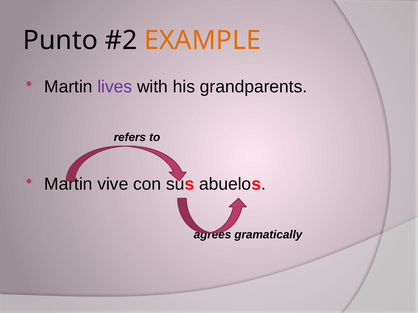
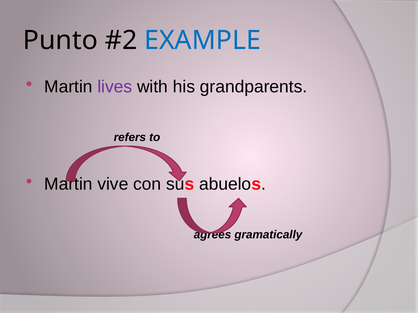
EXAMPLE colour: orange -> blue
